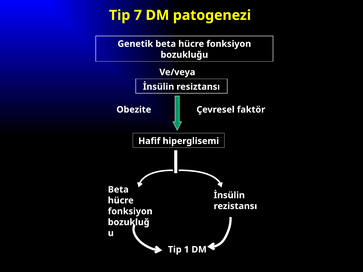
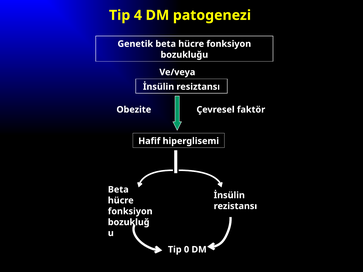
7: 7 -> 4
1: 1 -> 0
